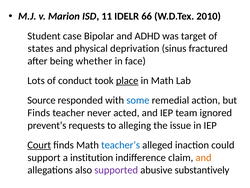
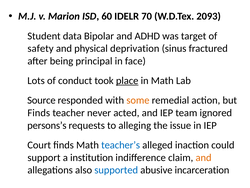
11: 11 -> 60
66: 66 -> 70
2010: 2010 -> 2093
case: case -> data
states: states -> safety
whether: whether -> principal
some colour: blue -> orange
prevent’s: prevent’s -> persons’s
Court underline: present -> none
supported colour: purple -> blue
substantively: substantively -> incarceration
